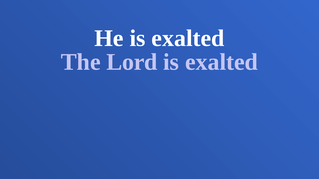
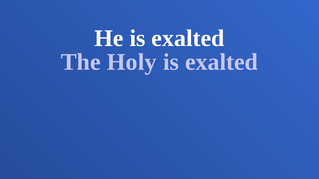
Lord: Lord -> Holy
